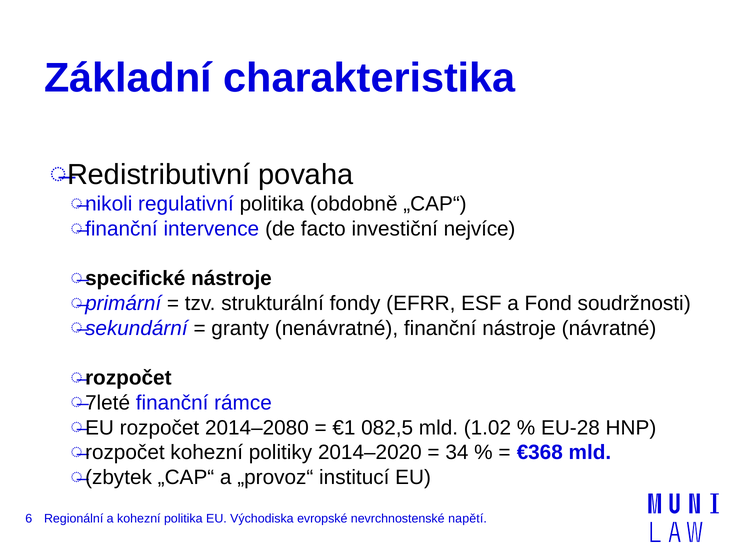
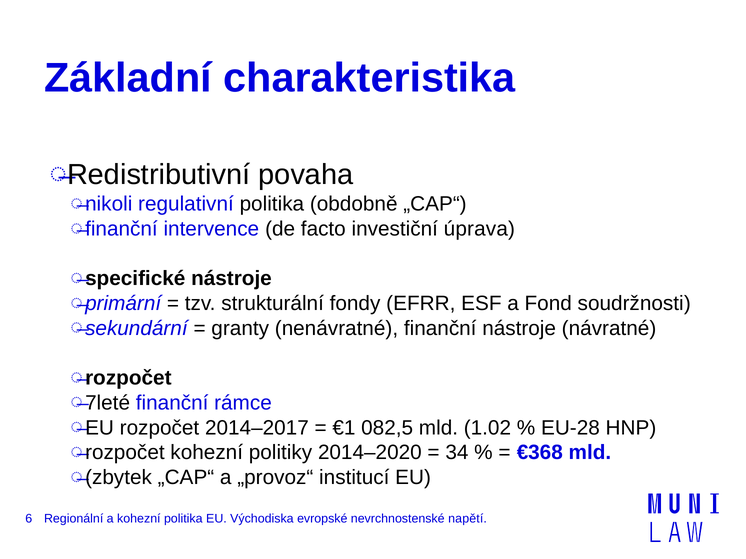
nejvíce: nejvíce -> úprava
2014–2080: 2014–2080 -> 2014–2017
